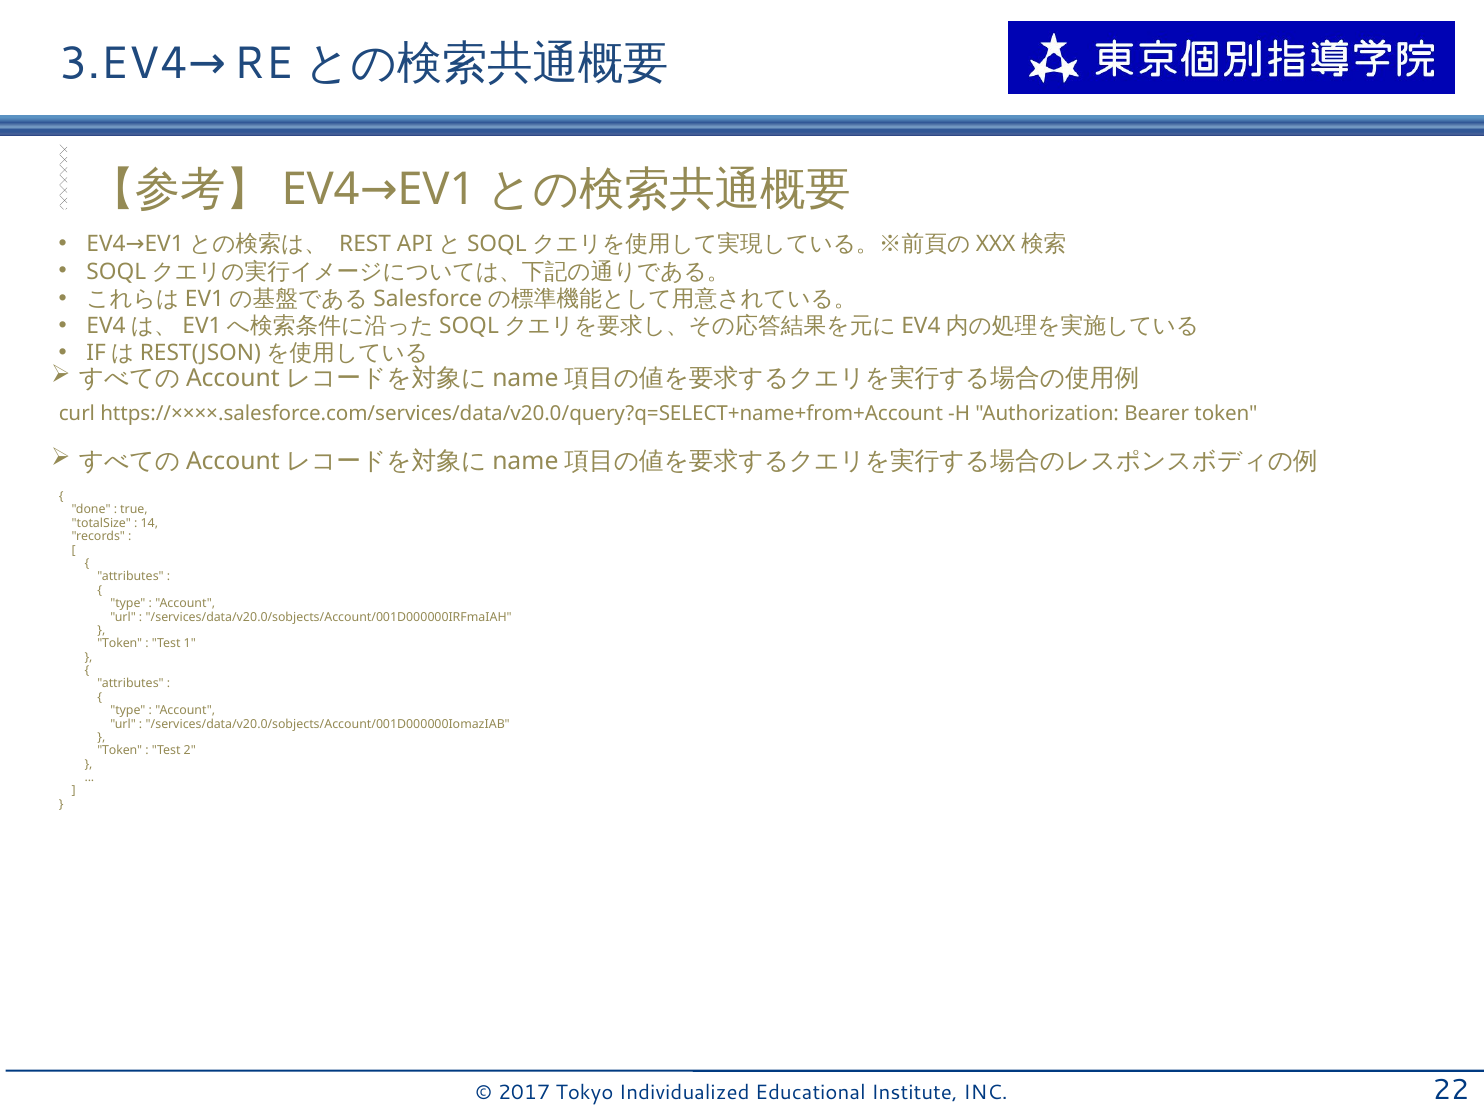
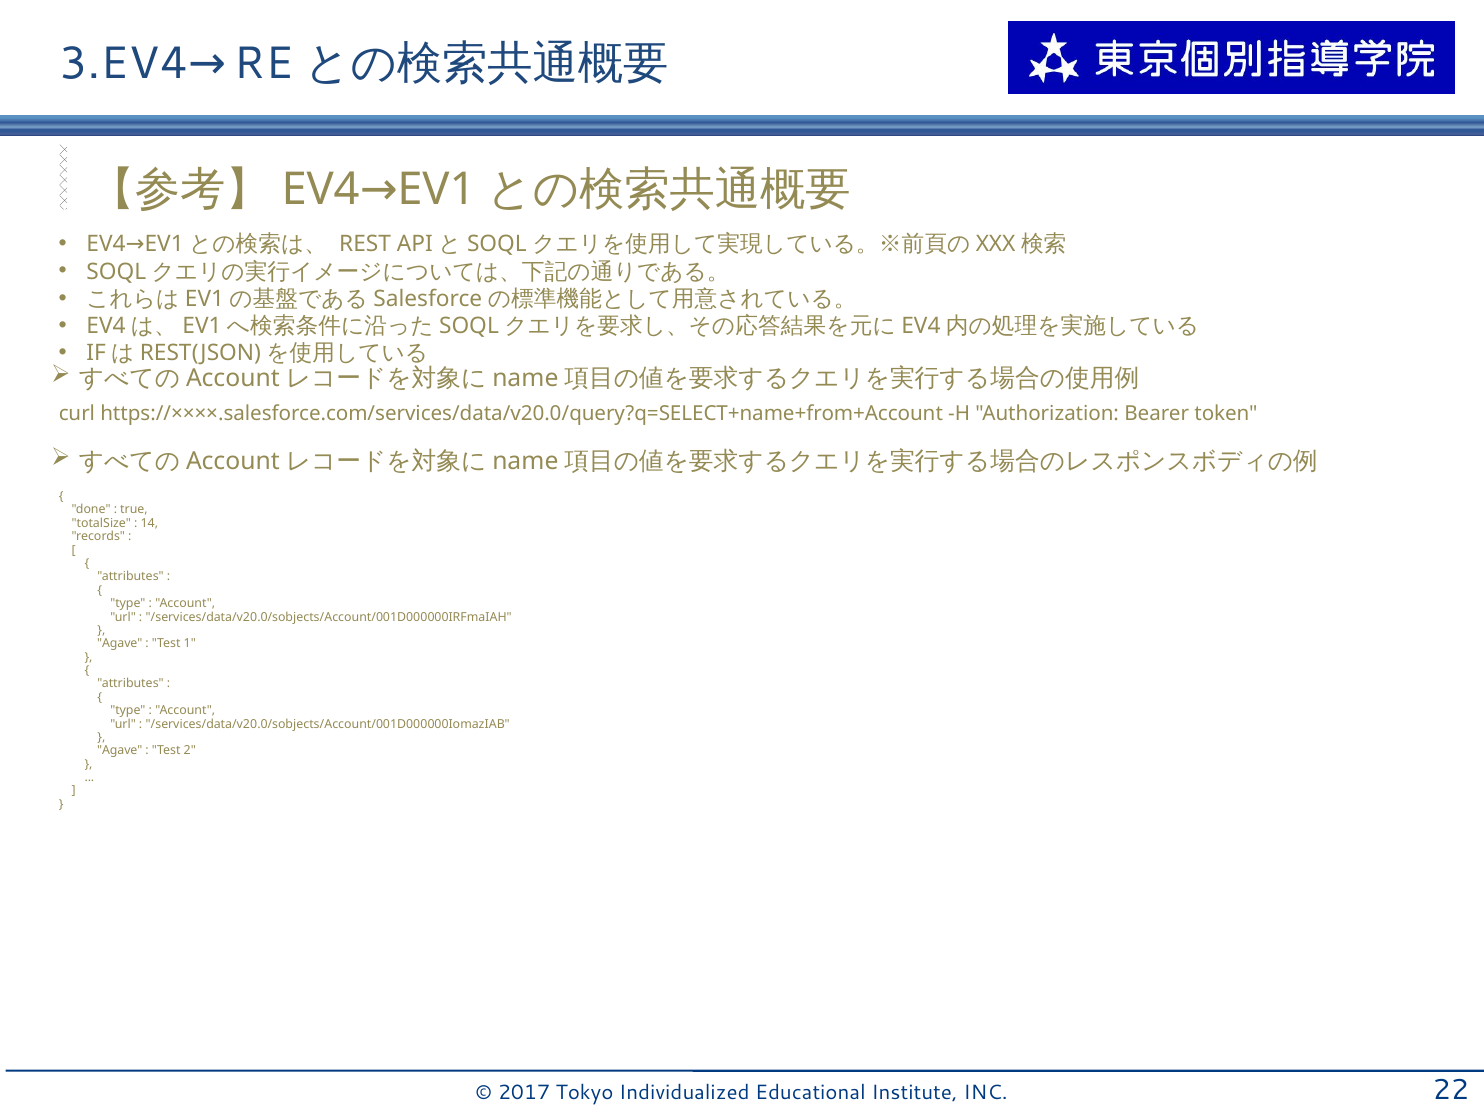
Token at (120, 644): Token -> Agave
Token at (120, 751): Token -> Agave
